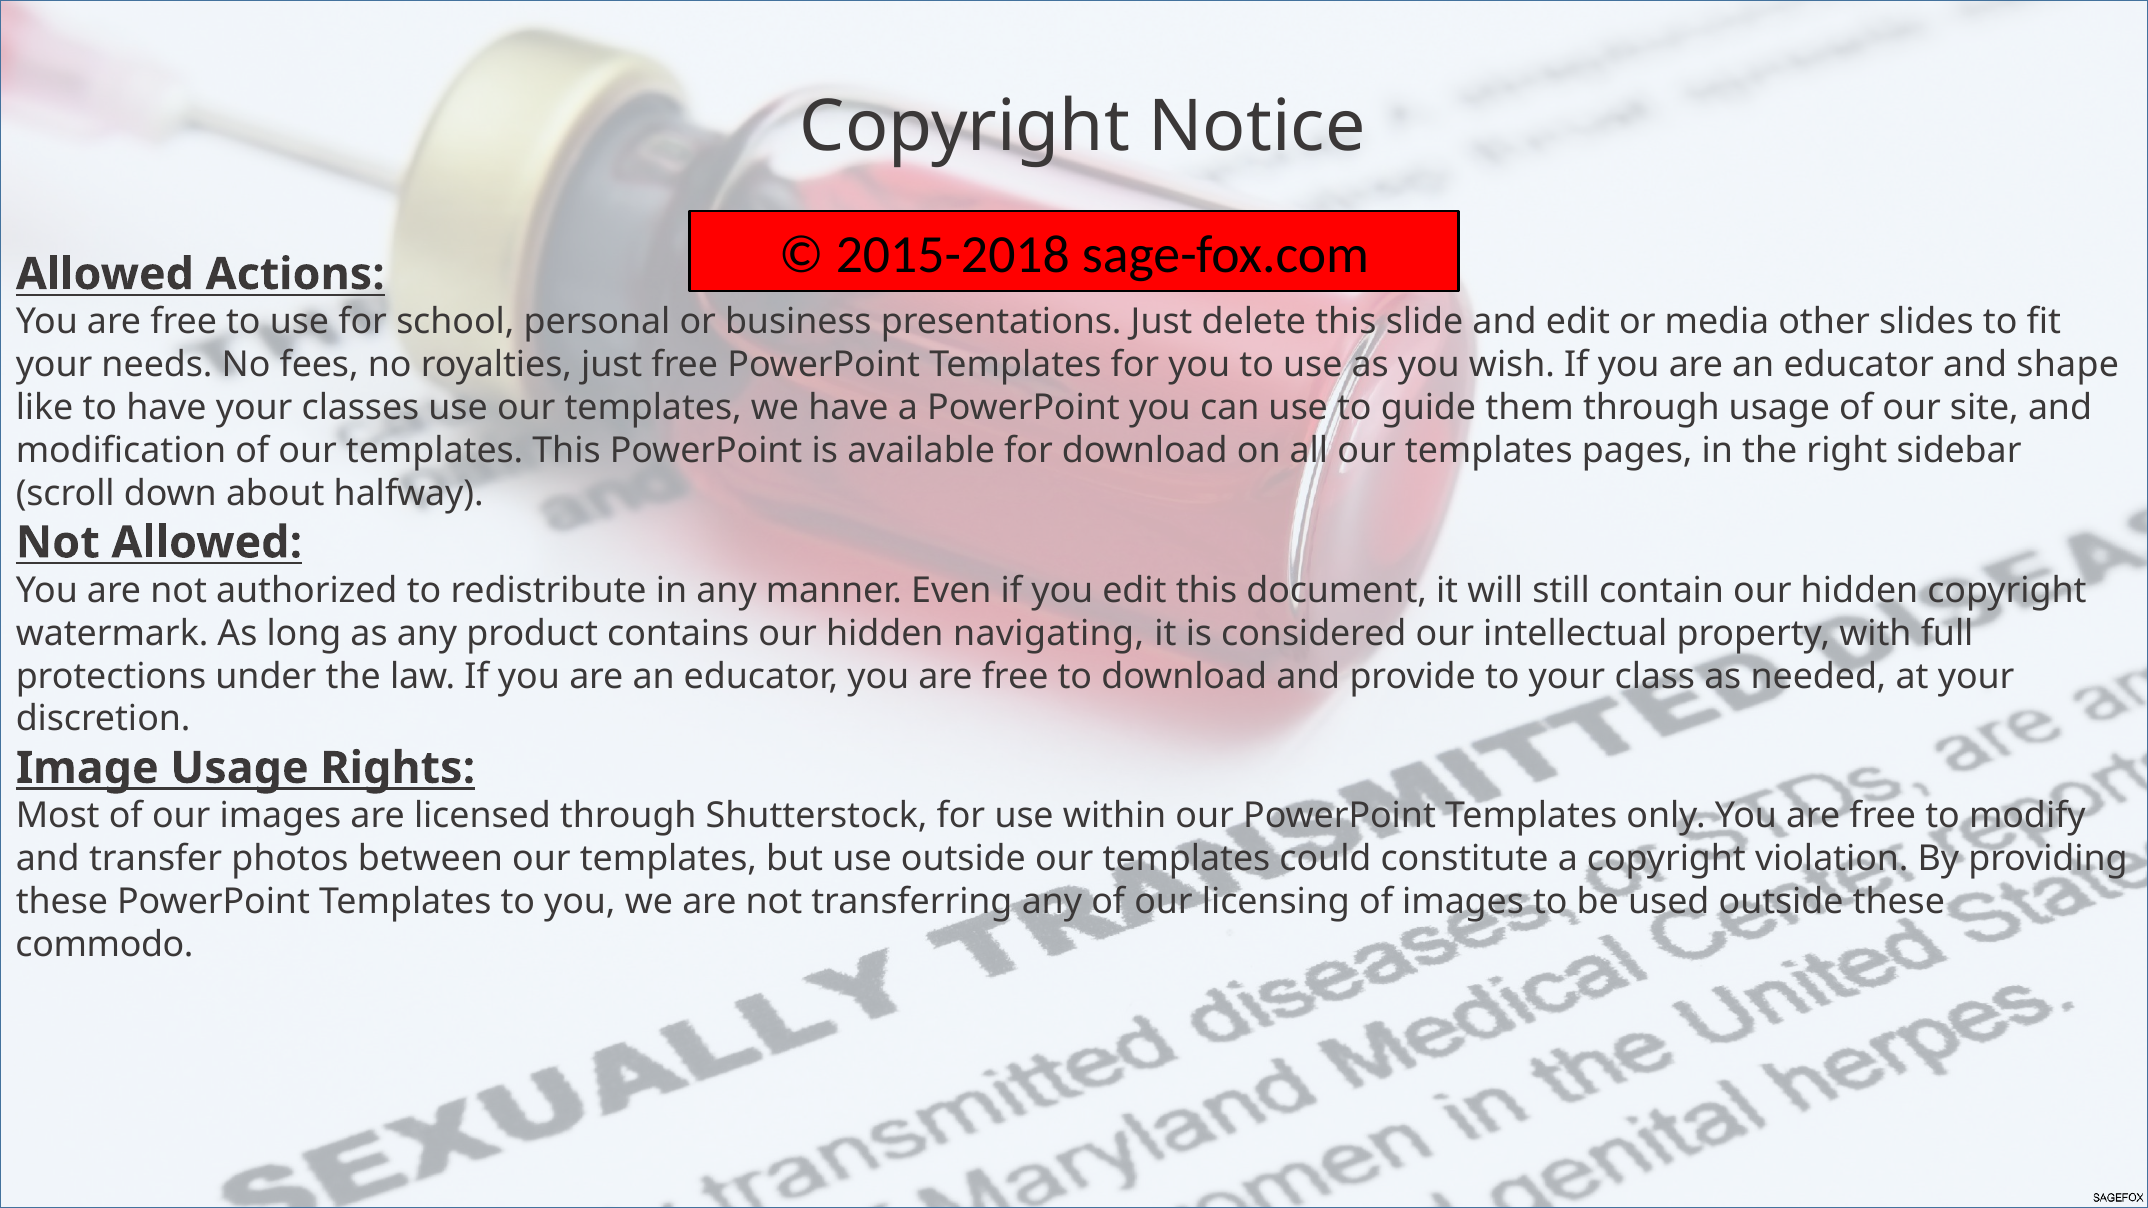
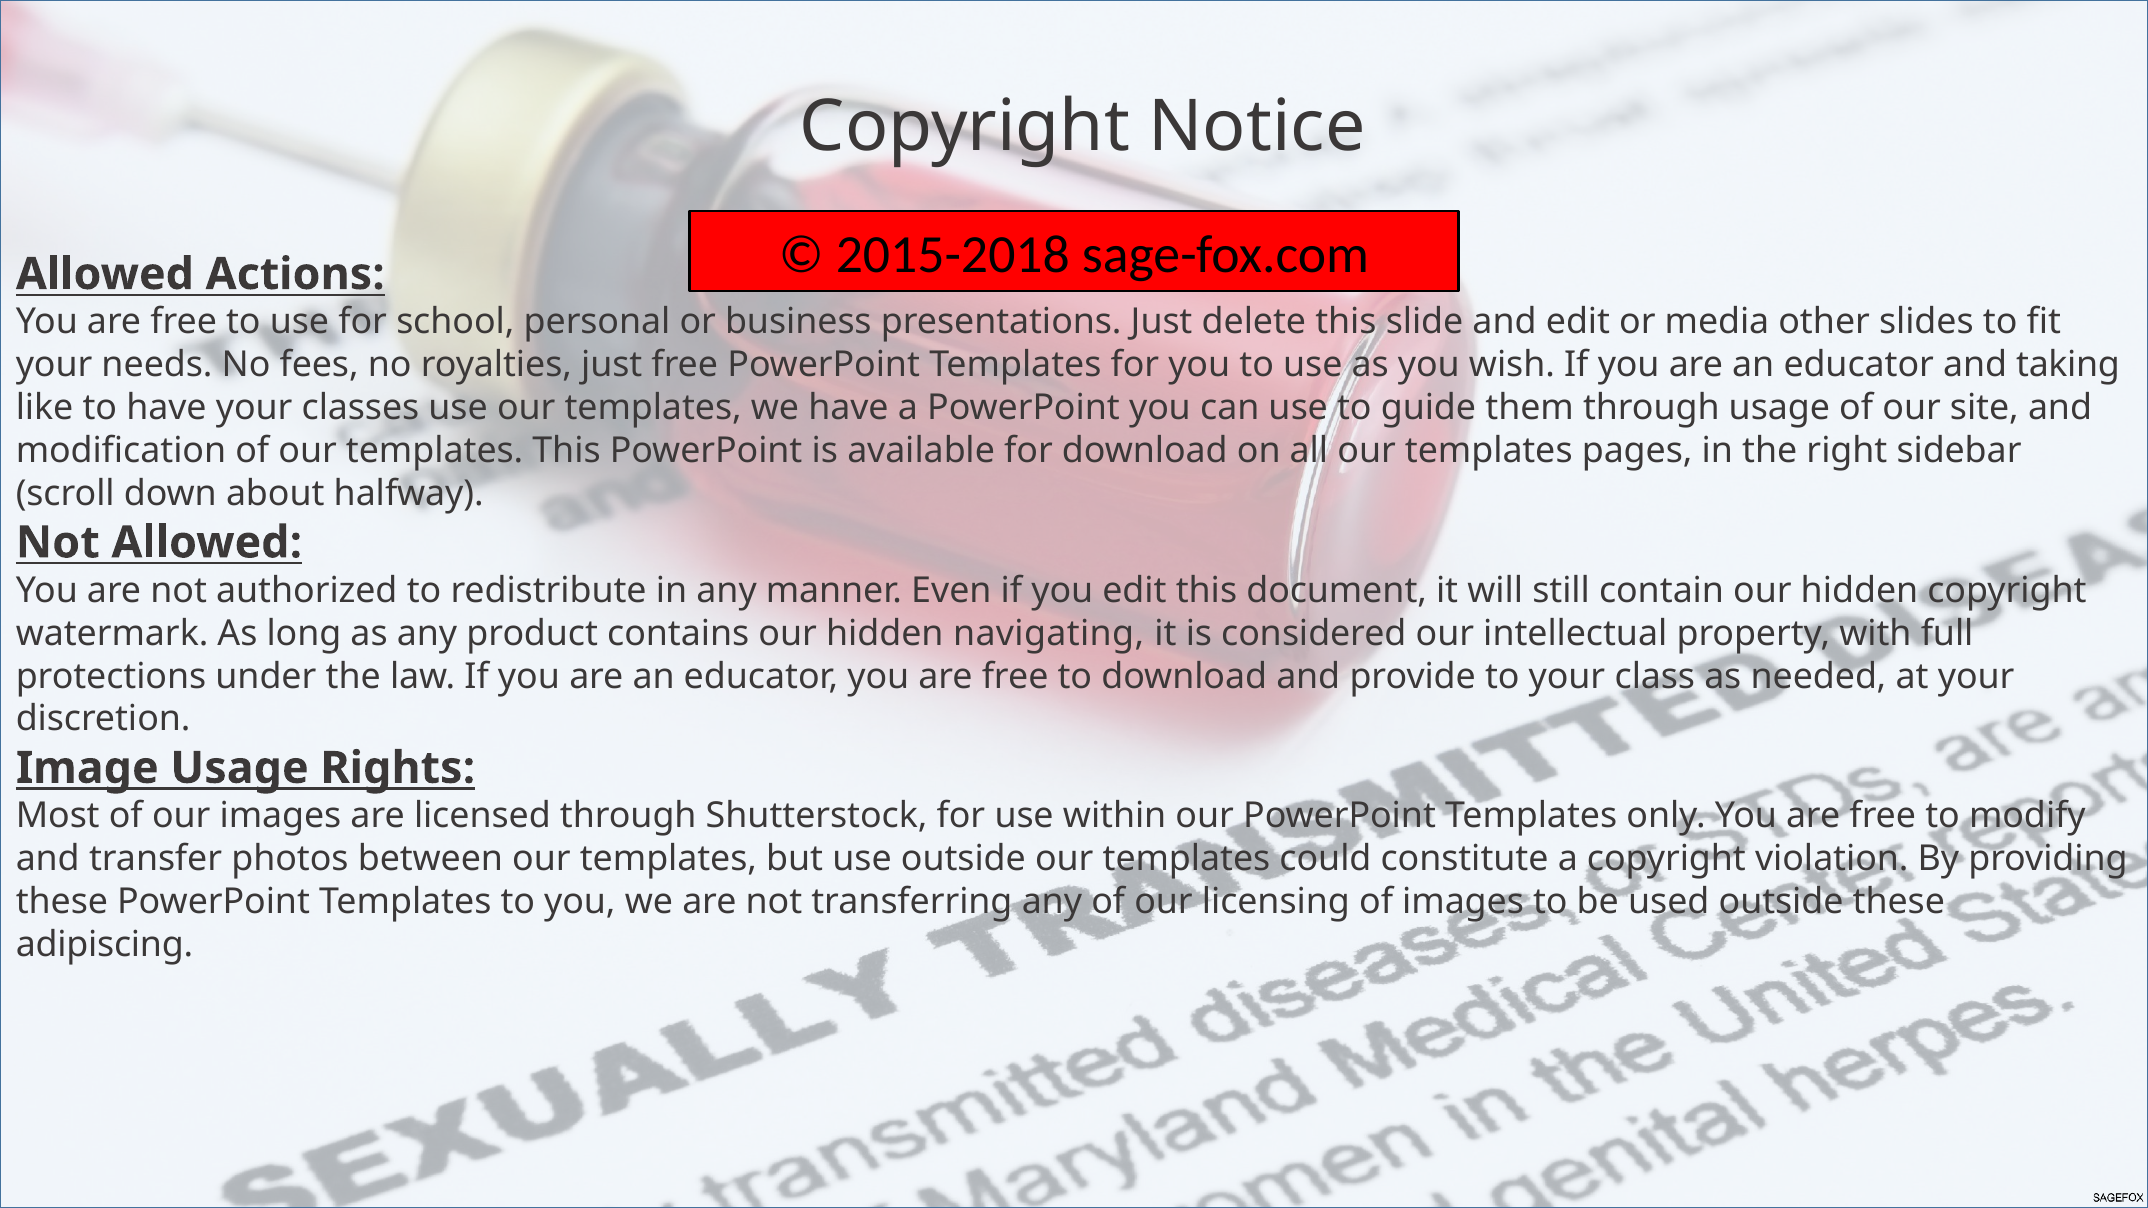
shape: shape -> taking
commodo: commodo -> adipiscing
